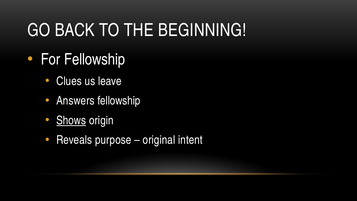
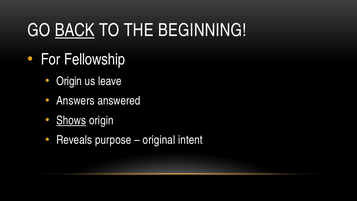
BACK underline: none -> present
Clues at (69, 81): Clues -> Origin
Answers fellowship: fellowship -> answered
